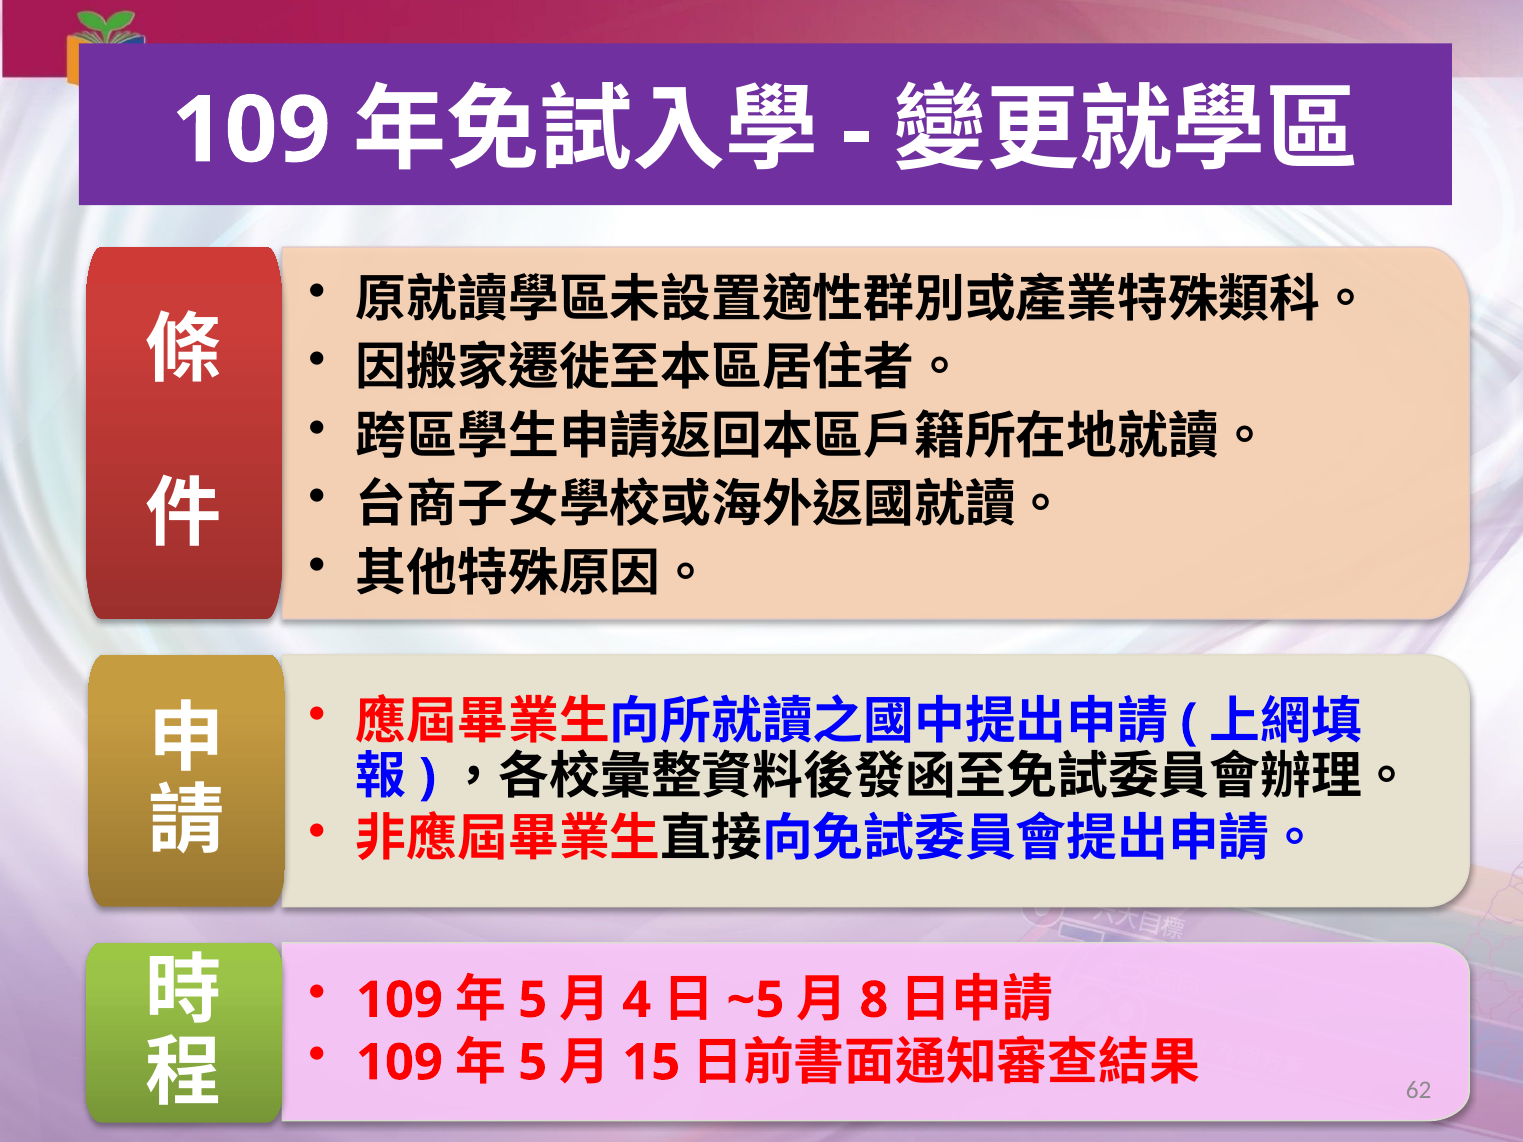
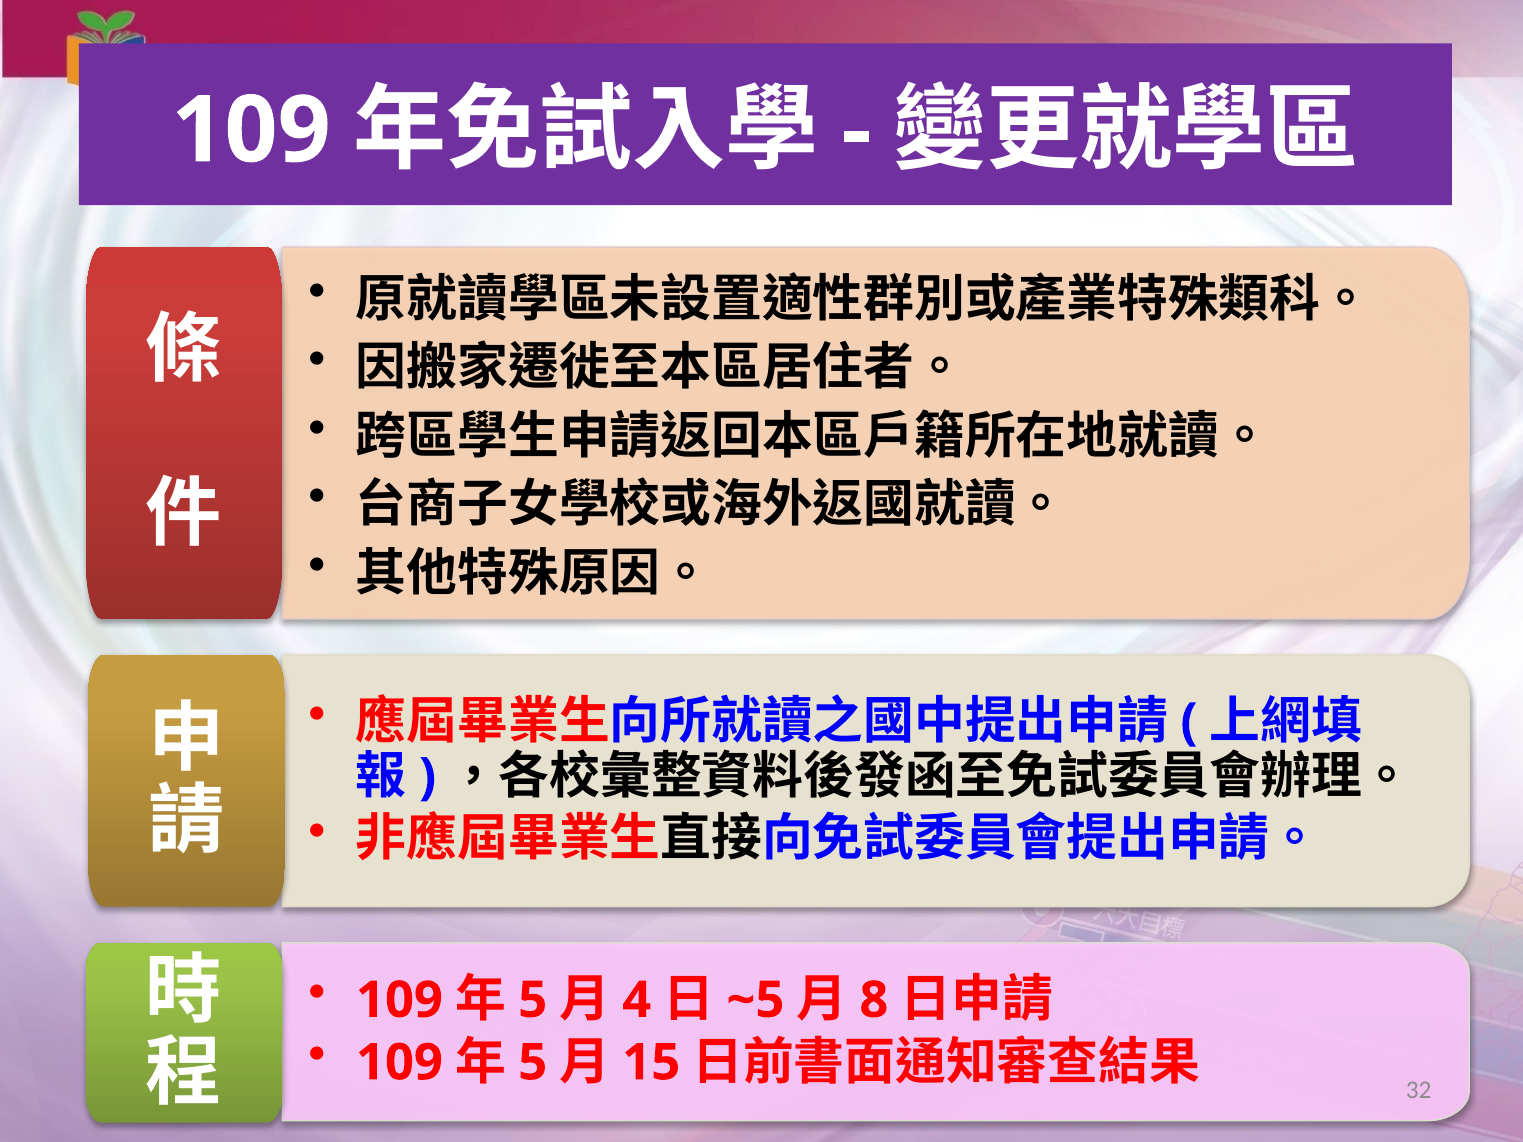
62: 62 -> 32
